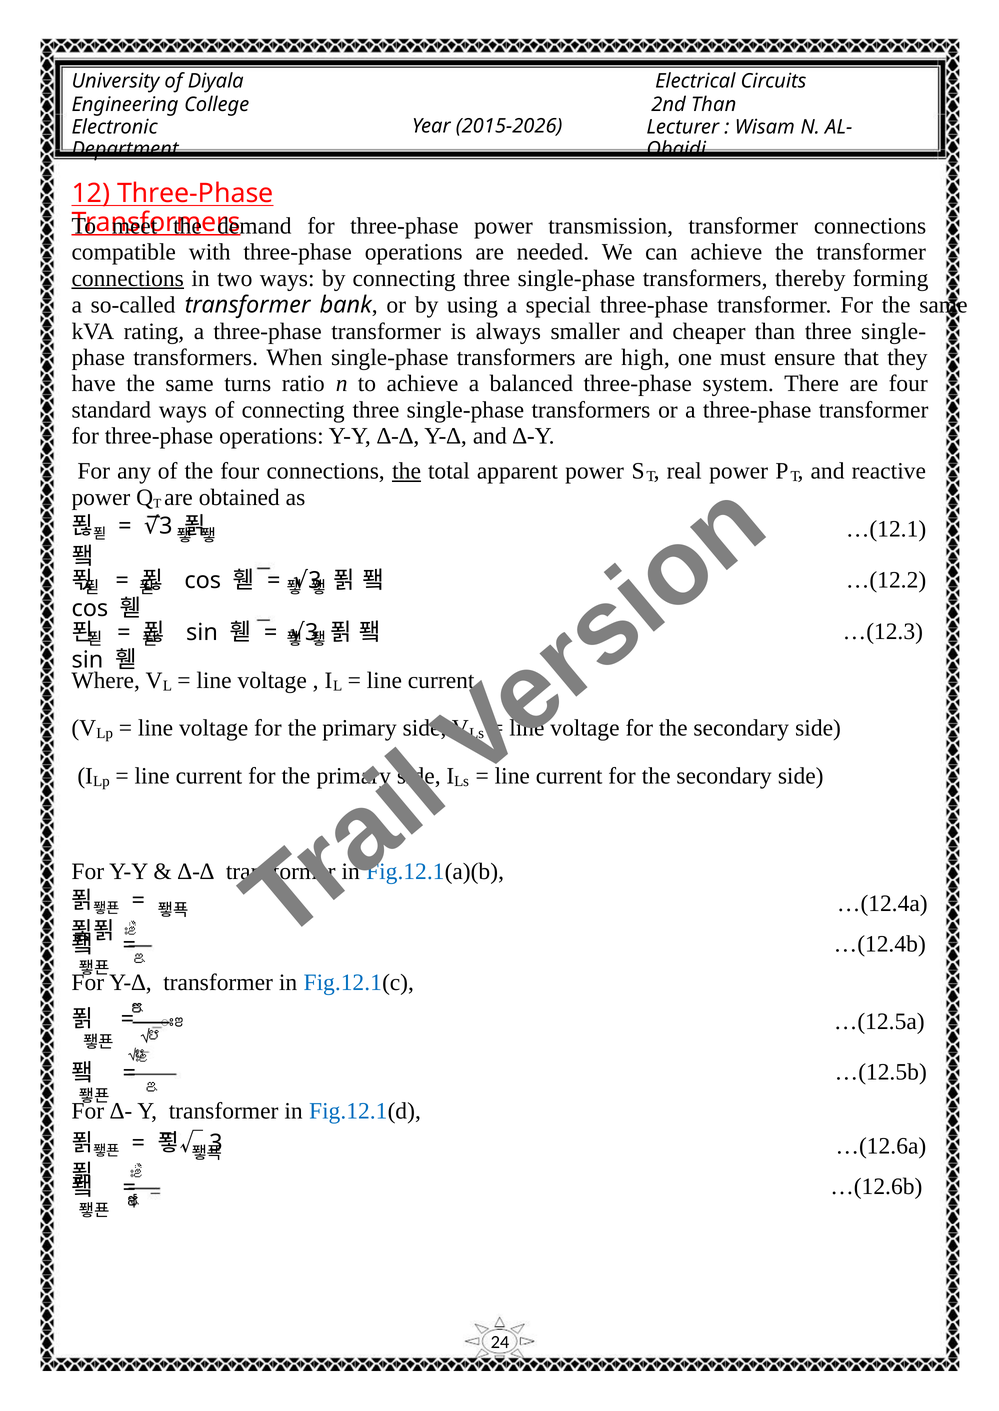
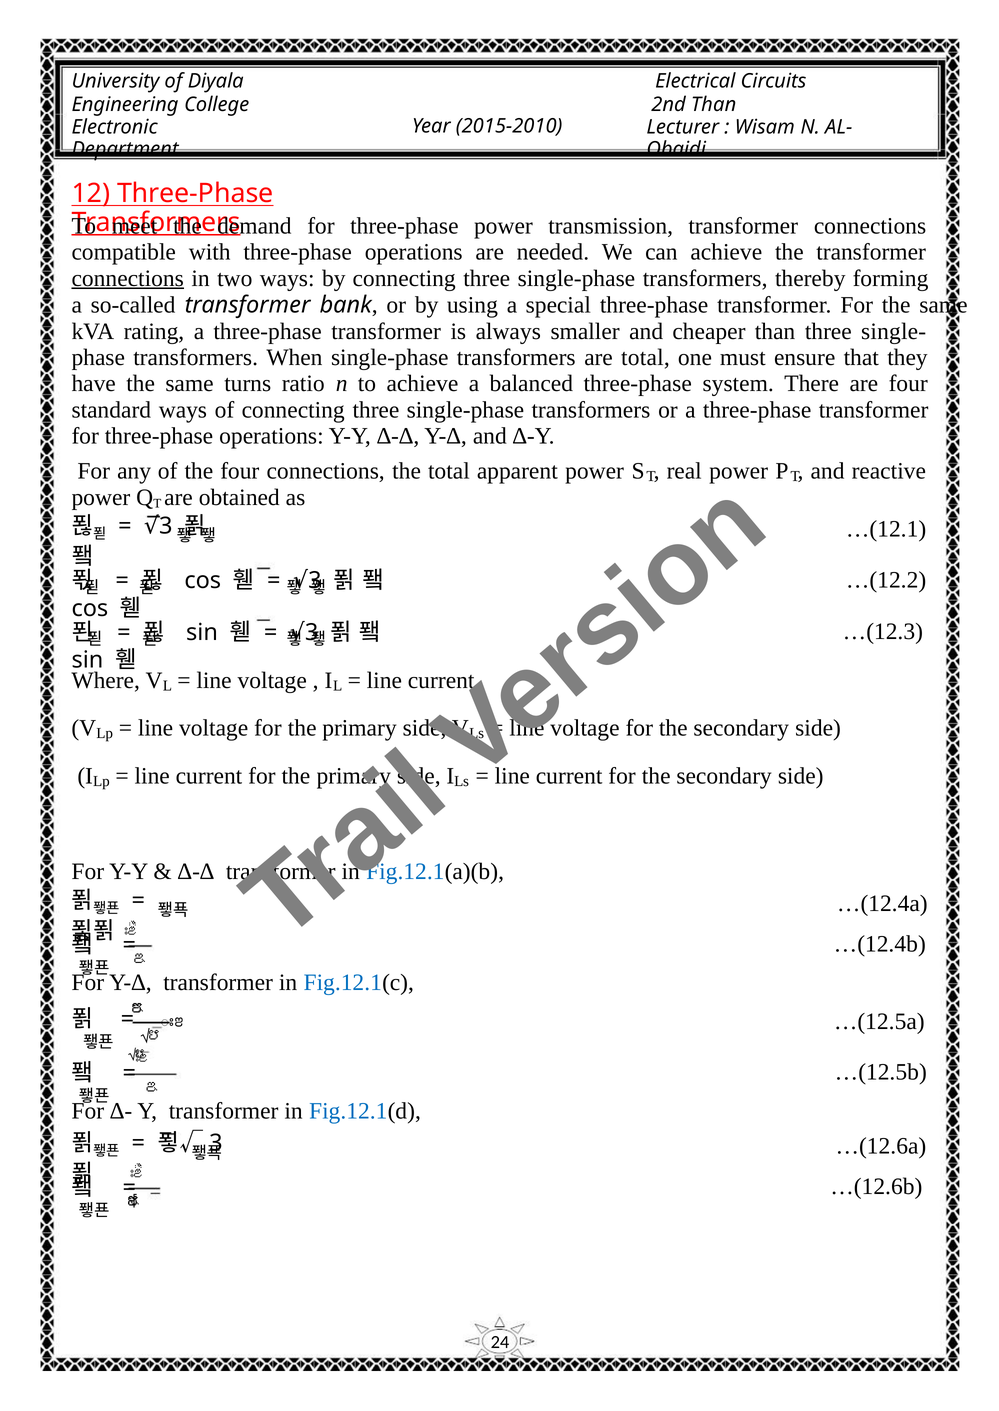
2015-2026: 2015-2026 -> 2015-2010
are high: high -> total
the at (407, 471) underline: present -> none
